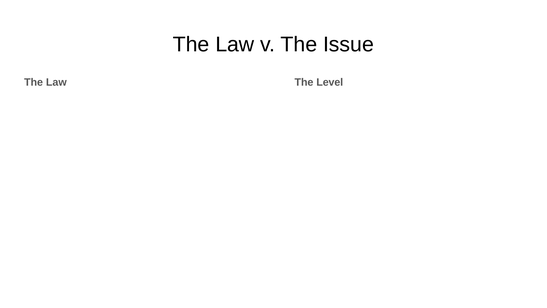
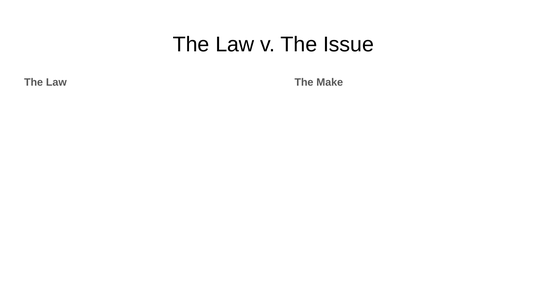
Level: Level -> Make
